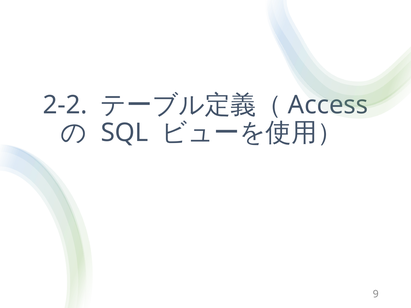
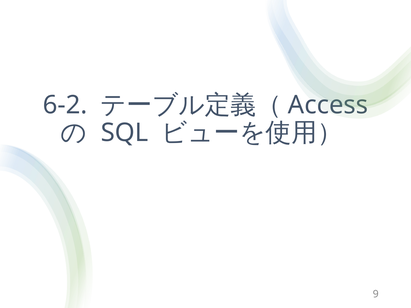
2-2: 2-2 -> 6-2
